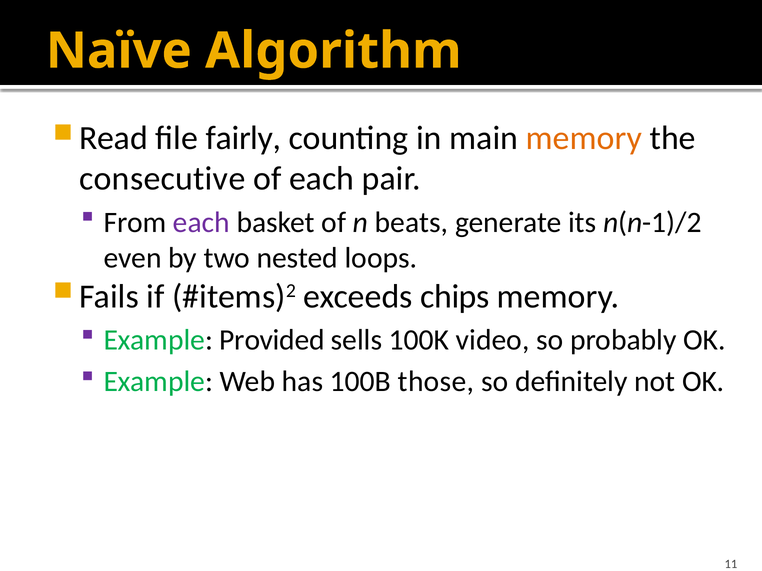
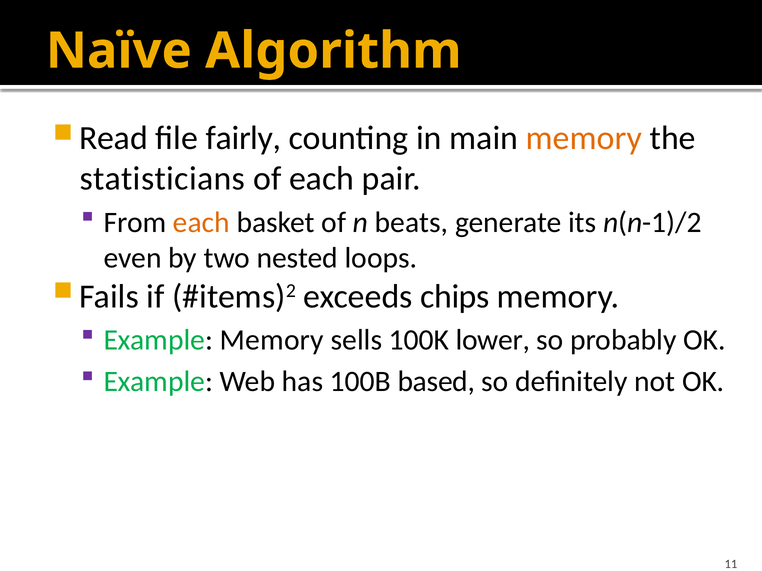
consecutive: consecutive -> statisticians
each at (201, 223) colour: purple -> orange
Example Provided: Provided -> Memory
video: video -> lower
those: those -> based
